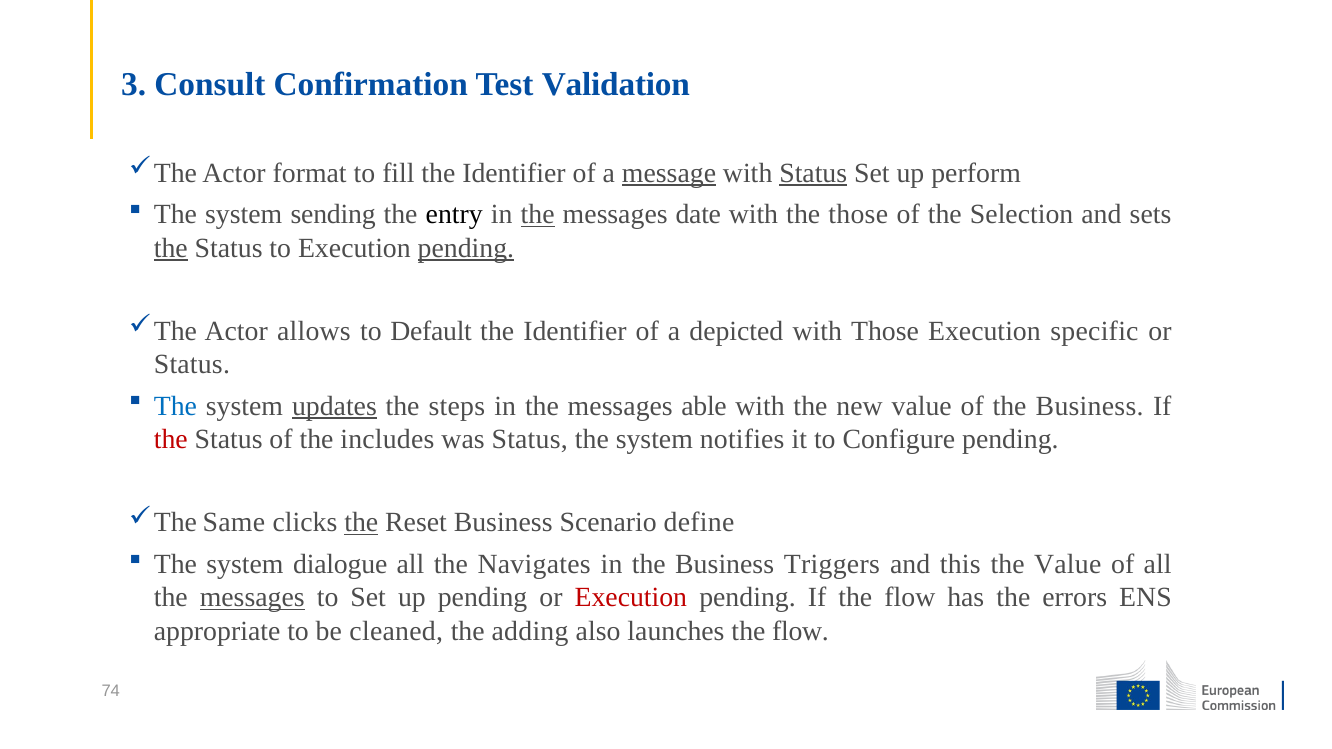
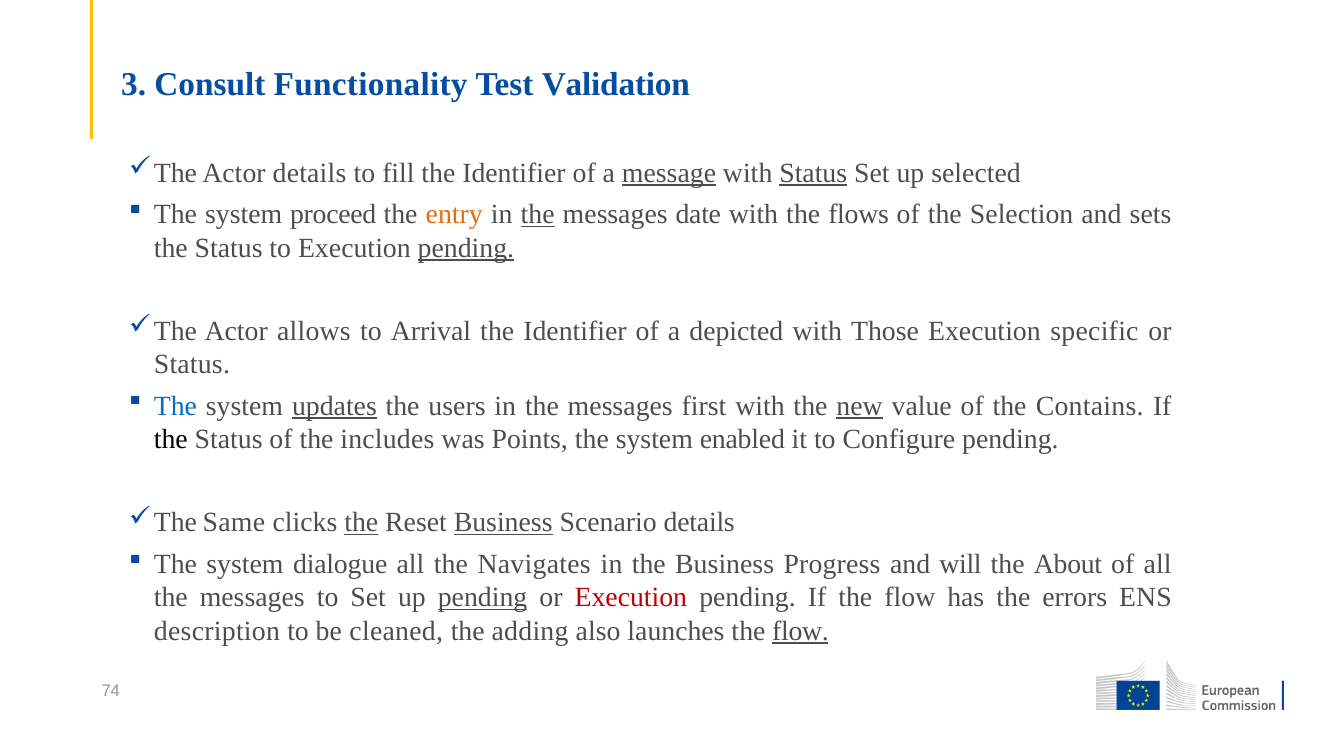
Confirmation: Confirmation -> Functionality
Actor format: format -> details
perform: perform -> selected
sending: sending -> proceed
entry colour: black -> orange
the those: those -> flows
the at (171, 248) underline: present -> none
Default: Default -> Arrival
steps: steps -> users
able: able -> first
new underline: none -> present
of the Business: Business -> Contains
the at (171, 440) colour: red -> black
was Status: Status -> Points
notifies: notifies -> enabled
Business at (503, 523) underline: none -> present
Scenario define: define -> details
Triggers: Triggers -> Progress
this: this -> will
the Value: Value -> About
messages at (252, 598) underline: present -> none
pending at (483, 598) underline: none -> present
appropriate: appropriate -> description
flow at (801, 631) underline: none -> present
